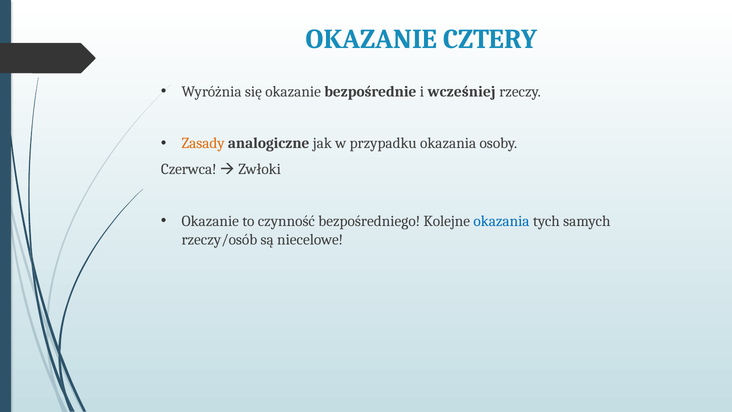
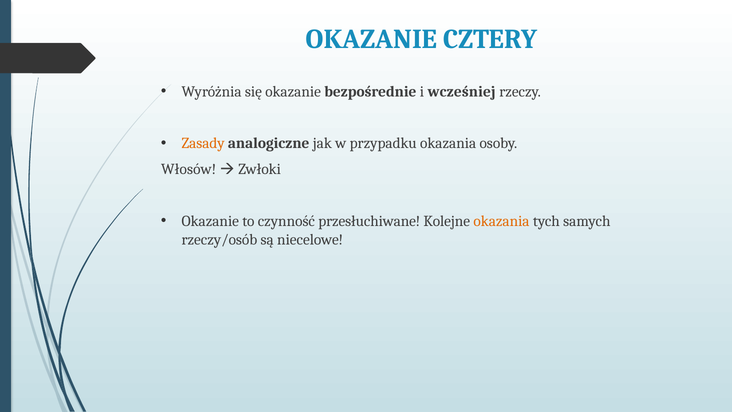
Czerwca: Czerwca -> Włosów
bezpośredniego: bezpośredniego -> przesłuchiwane
okazania at (502, 221) colour: blue -> orange
